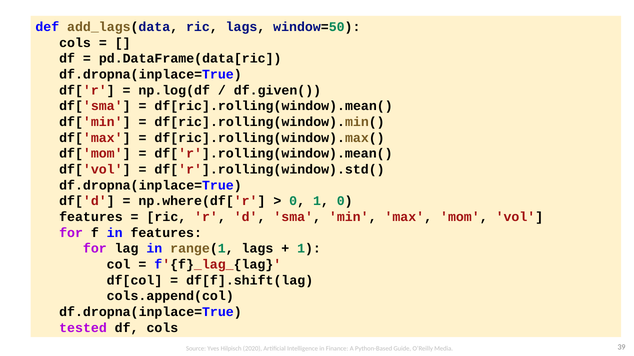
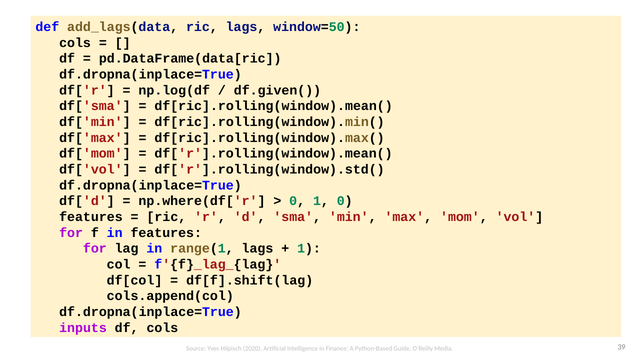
tested: tested -> inputs
